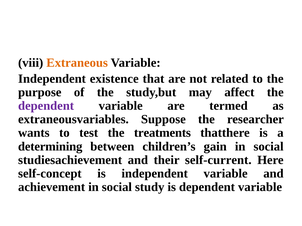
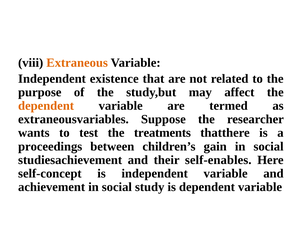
dependent at (46, 106) colour: purple -> orange
determining: determining -> proceedings
self-current: self-current -> self-enables
